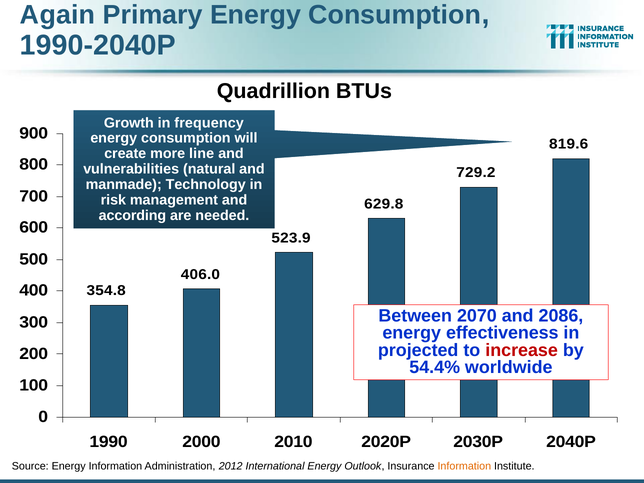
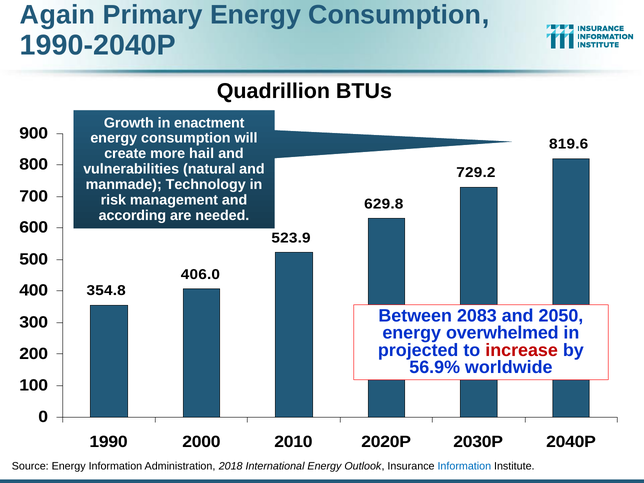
frequency: frequency -> enactment
line: line -> hail
2070: 2070 -> 2083
2086: 2086 -> 2050
effectiveness: effectiveness -> overwhelmed
54.4%: 54.4% -> 56.9%
2012: 2012 -> 2018
Information at (464, 466) colour: orange -> blue
